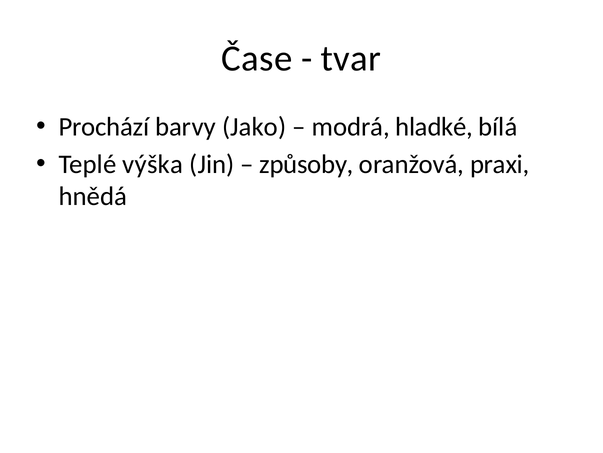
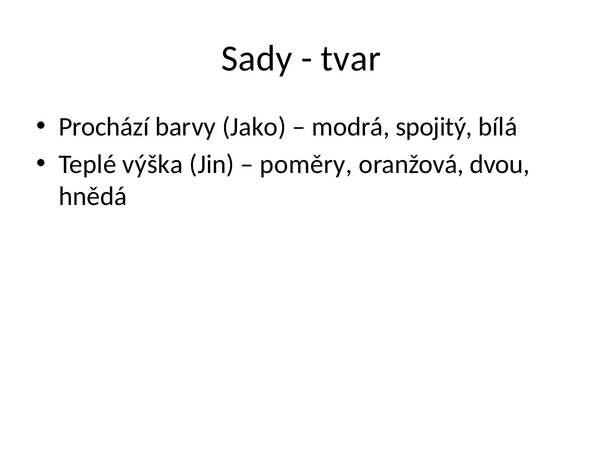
Čase: Čase -> Sady
hladké: hladké -> spojitý
způsoby: způsoby -> poměry
praxi: praxi -> dvou
